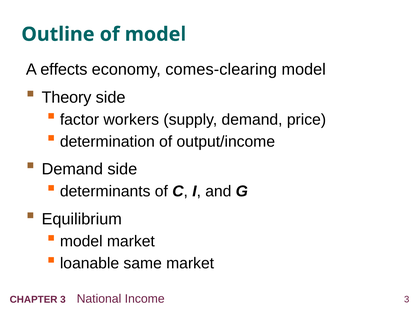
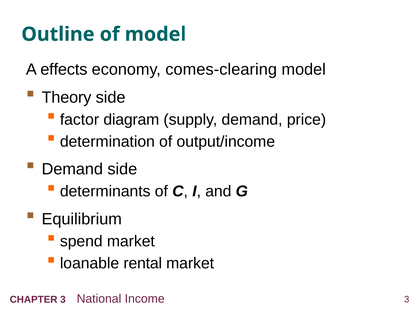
workers: workers -> diagram
model at (81, 241): model -> spend
same: same -> rental
